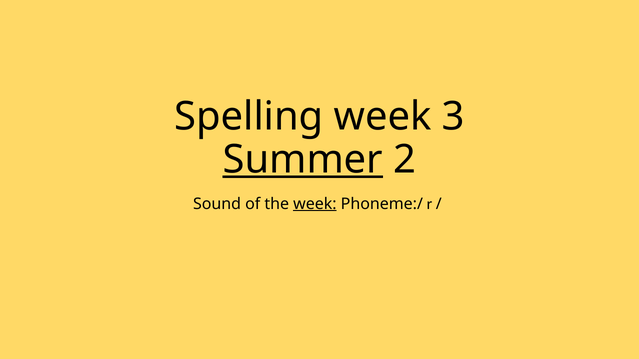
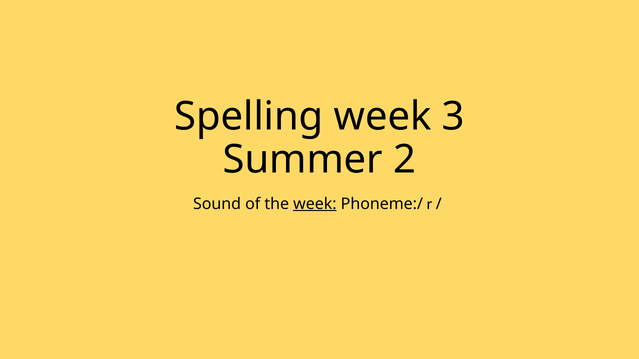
Summer underline: present -> none
